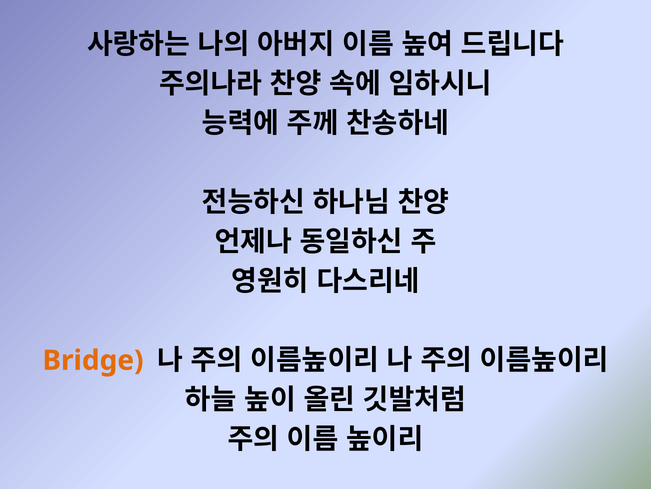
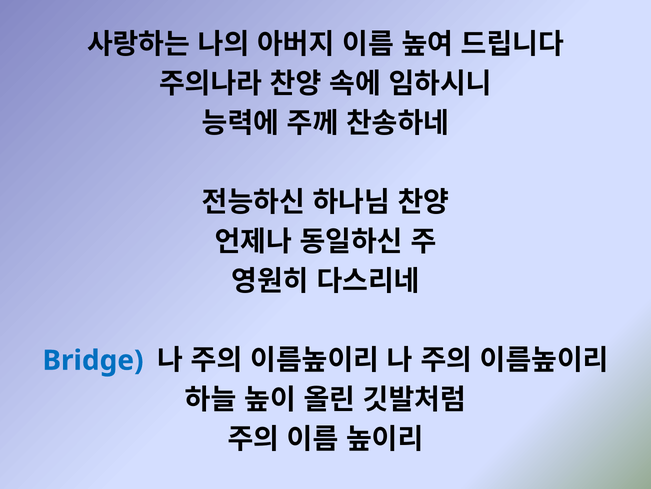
Bridge colour: orange -> blue
